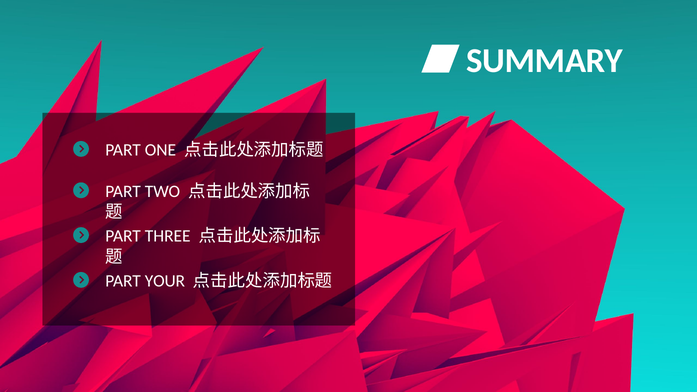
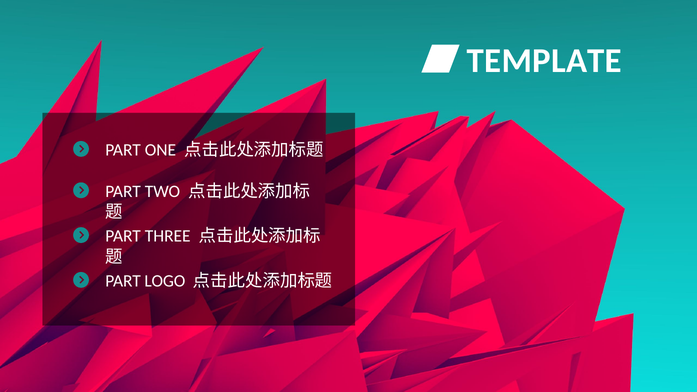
SUMMARY: SUMMARY -> TEMPLATE
YOUR: YOUR -> LOGO
